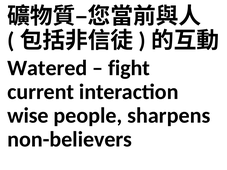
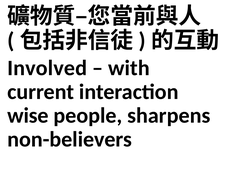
Watered: Watered -> Involved
fight: fight -> with
